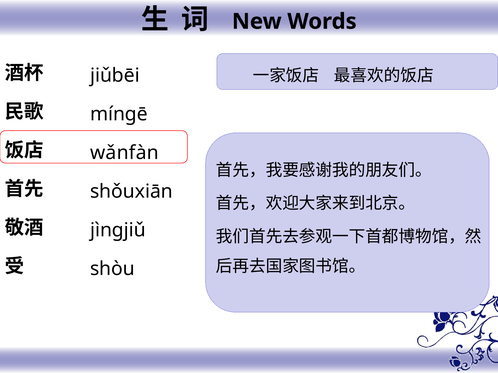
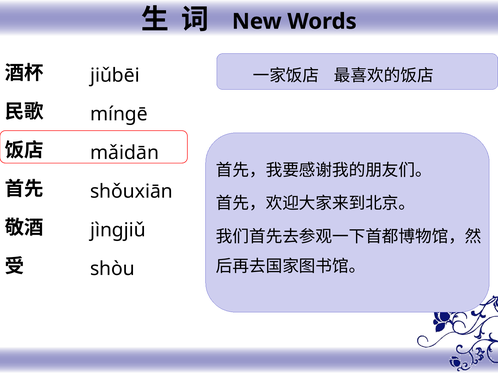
wǎnfàn: wǎnfàn -> mǎidān
